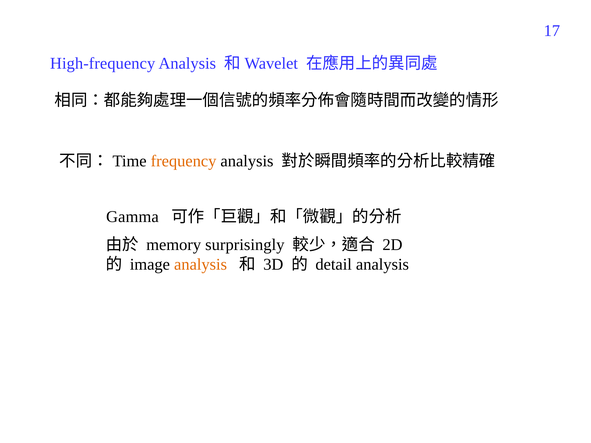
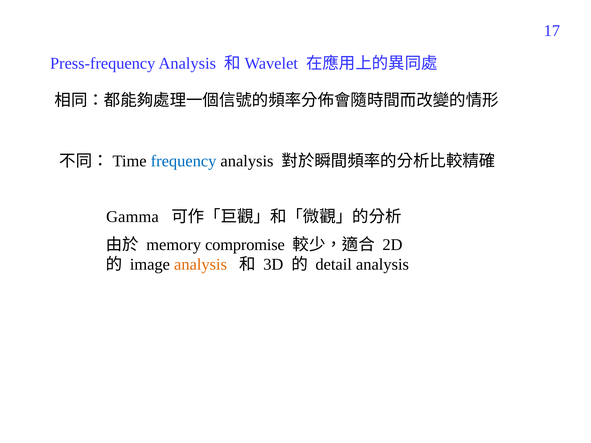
High-frequency: High-frequency -> Press-frequency
frequency colour: orange -> blue
surprisingly: surprisingly -> compromise
